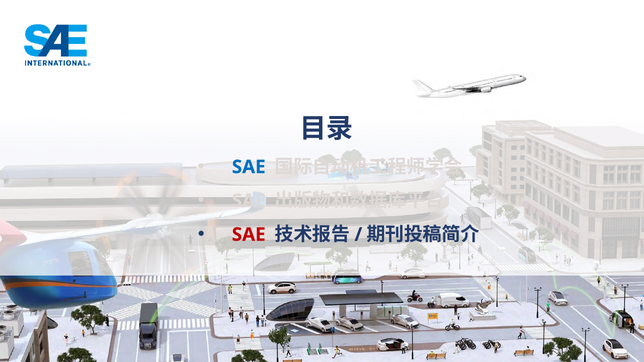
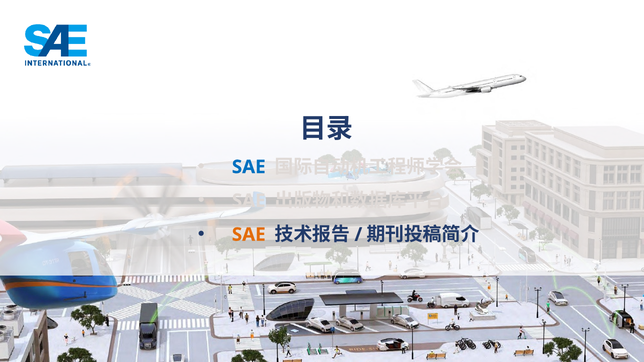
SAE at (249, 235) colour: red -> orange
